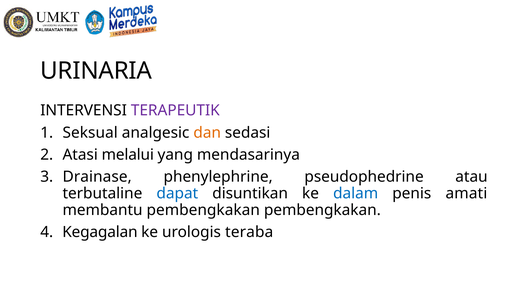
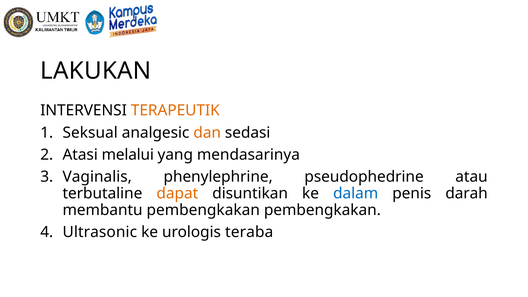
URINARIA: URINARIA -> LAKUKAN
TERAPEUTIK colour: purple -> orange
Drainase: Drainase -> Vaginalis
dapat colour: blue -> orange
amati: amati -> darah
Kegagalan: Kegagalan -> Ultrasonic
